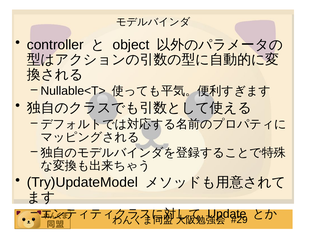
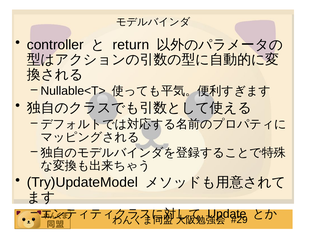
object: object -> return
